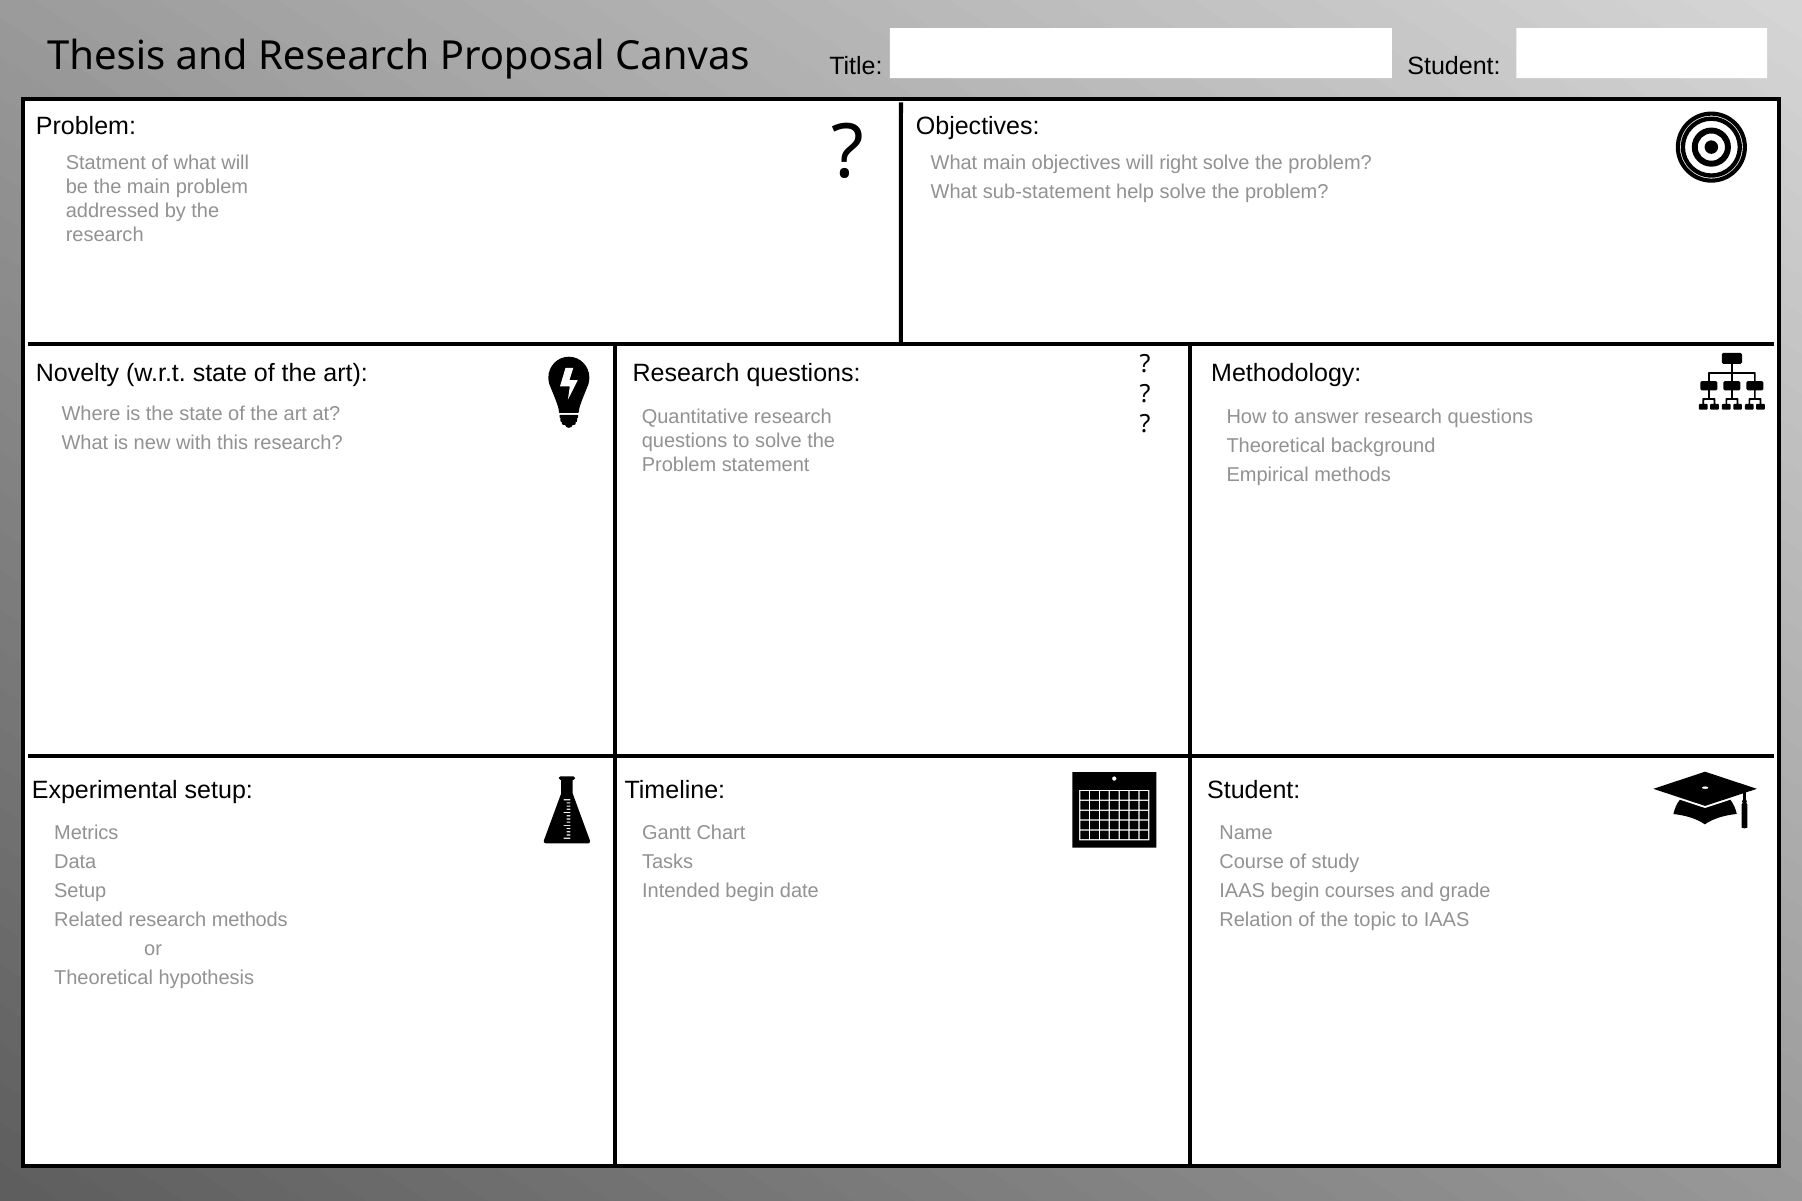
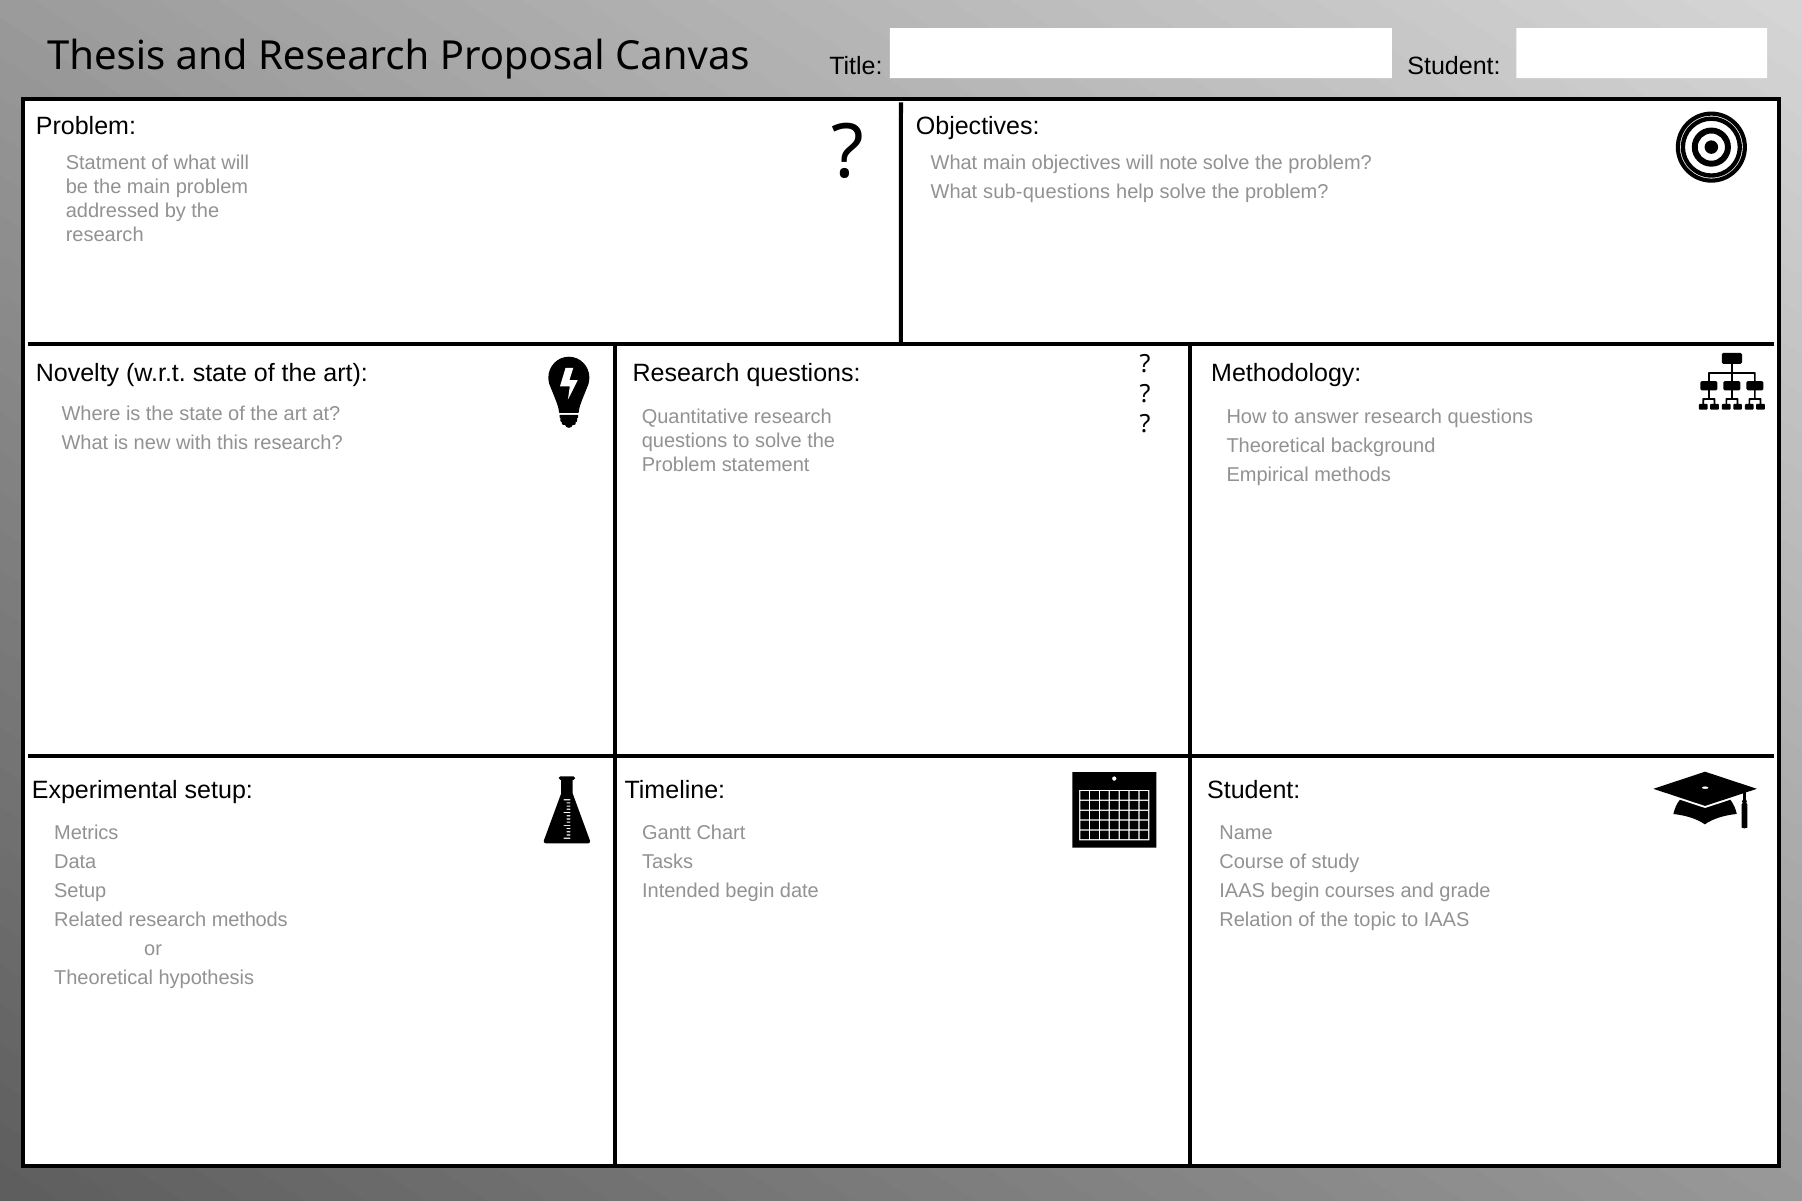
right: right -> note
sub-statement: sub-statement -> sub-questions
